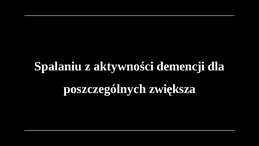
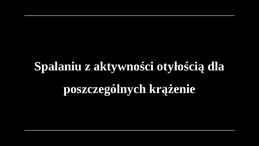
demencji: demencji -> otyłością
zwiększa: zwiększa -> krążenie
